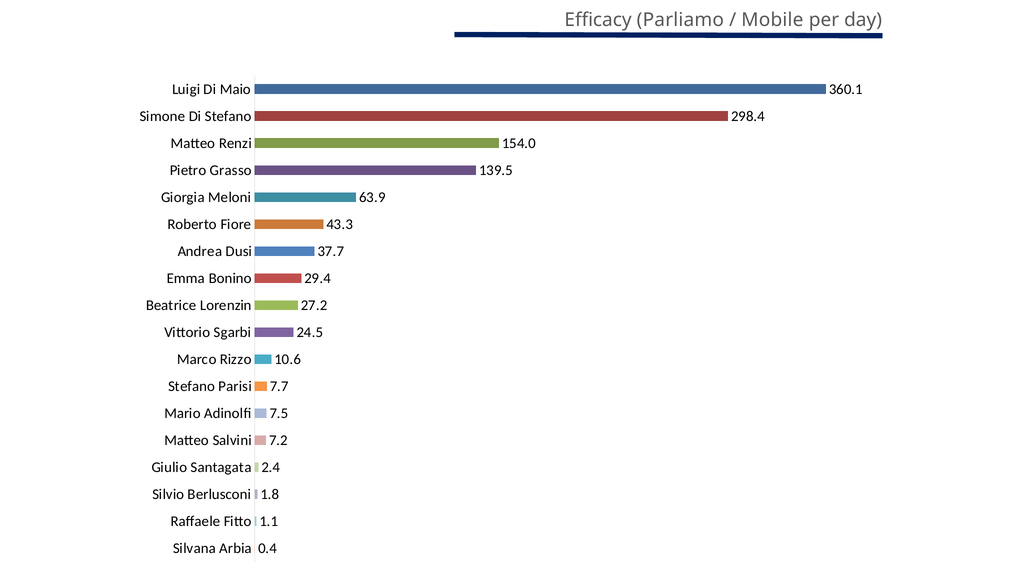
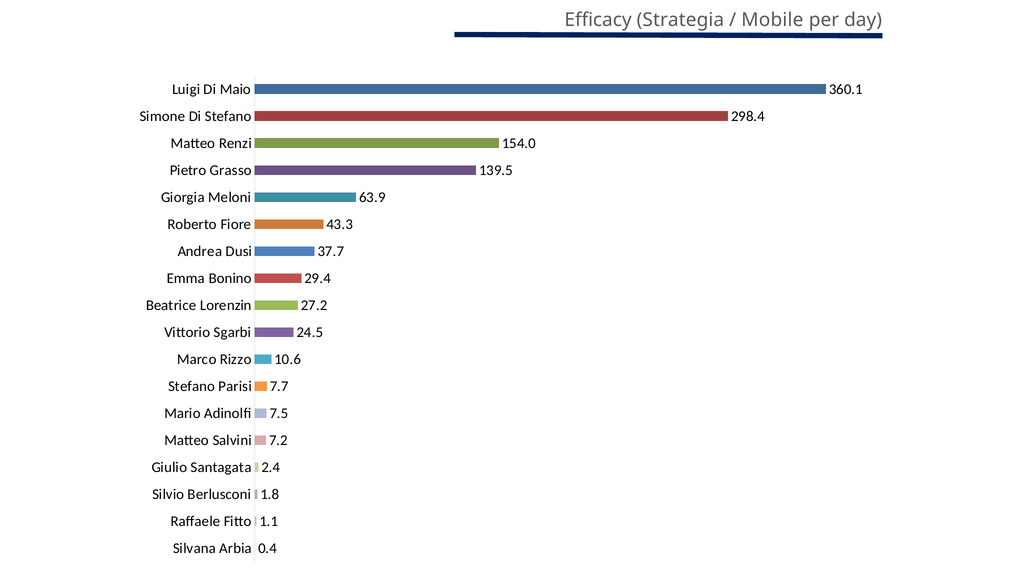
Parliamo: Parliamo -> Strategia
